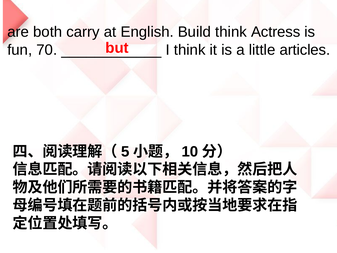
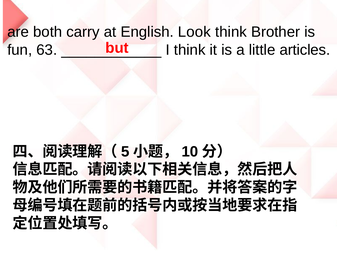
Build: Build -> Look
Actress: Actress -> Brother
70: 70 -> 63
